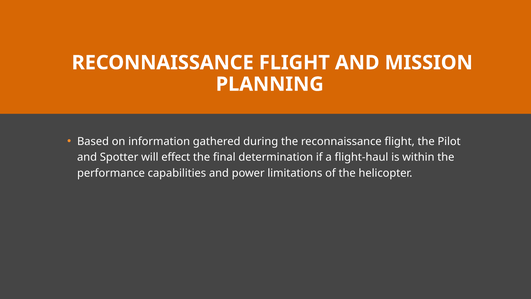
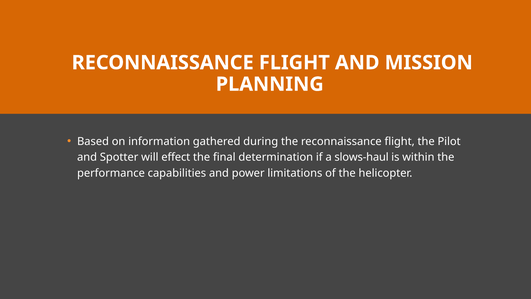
flight-haul: flight-haul -> slows-haul
